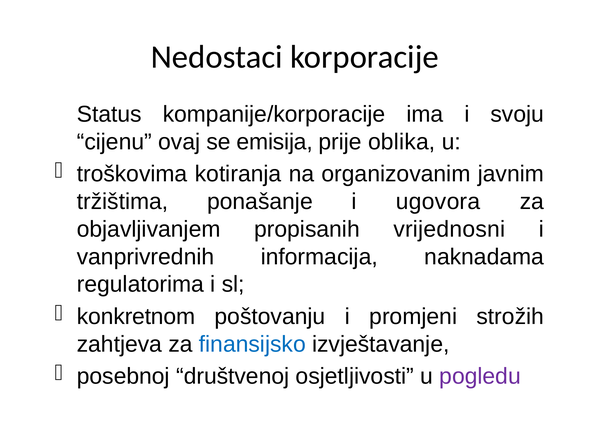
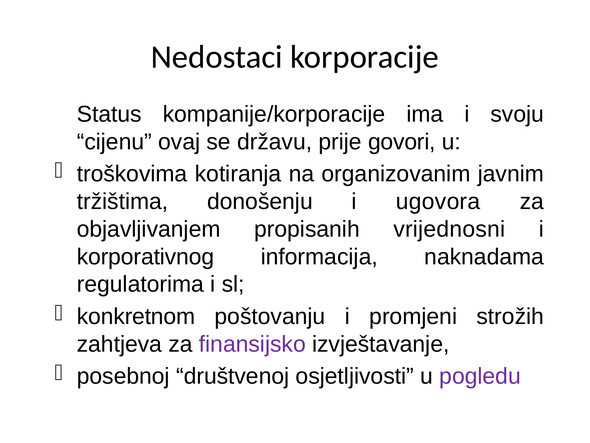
emisija: emisija -> državu
oblika: oblika -> govori
ponašanje: ponašanje -> donošenju
vanprivrednih: vanprivrednih -> korporativnog
finansijsko colour: blue -> purple
